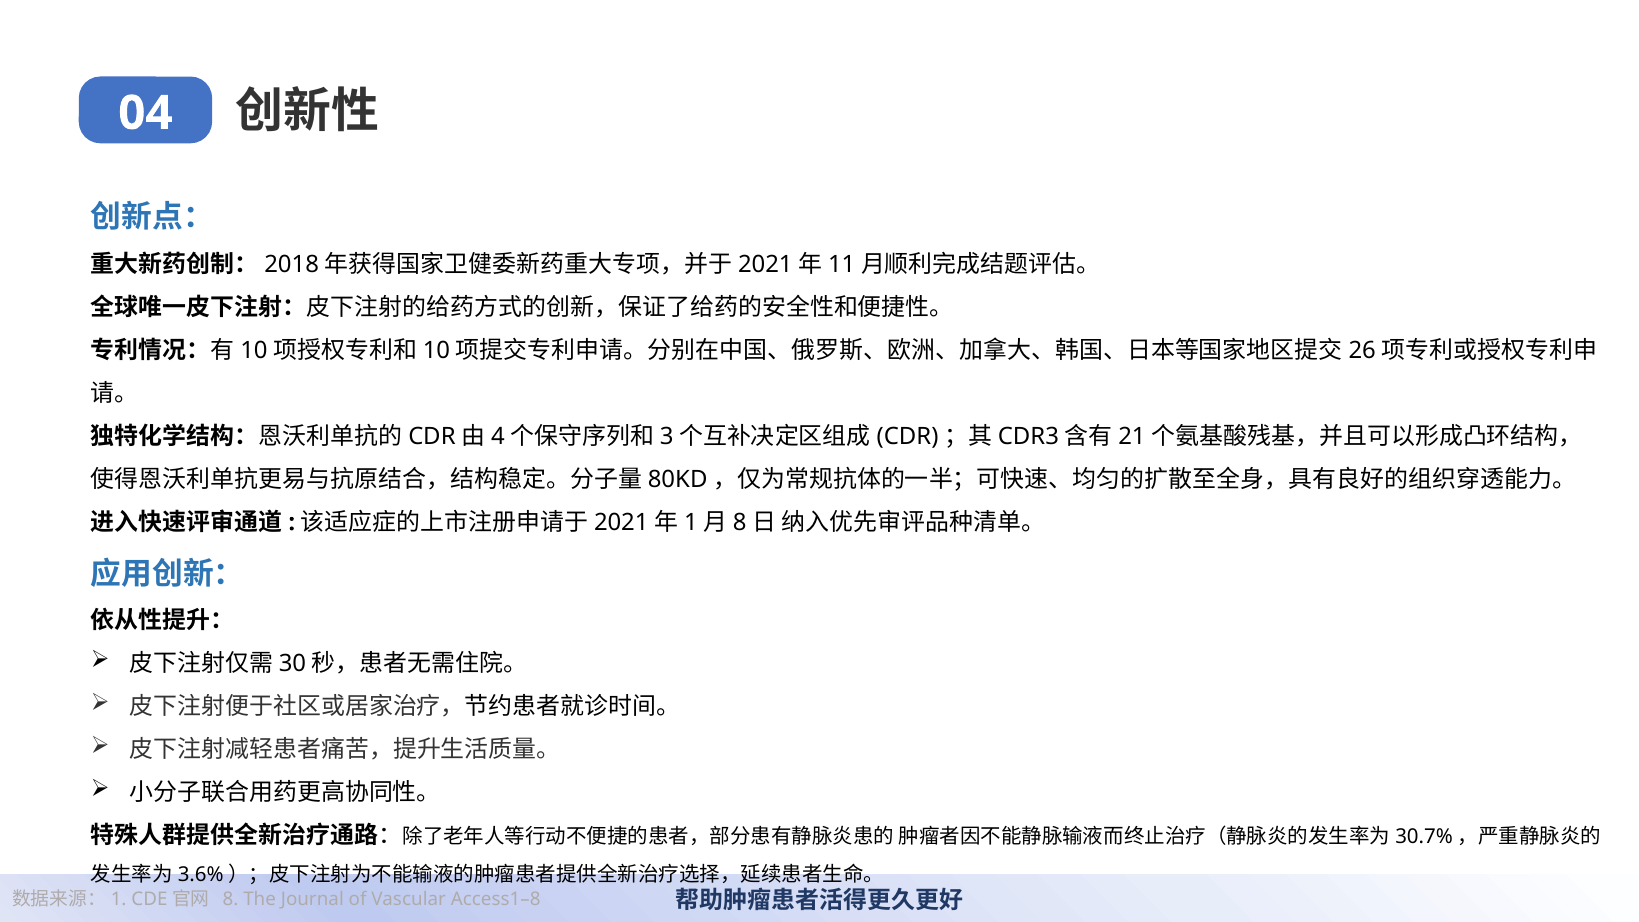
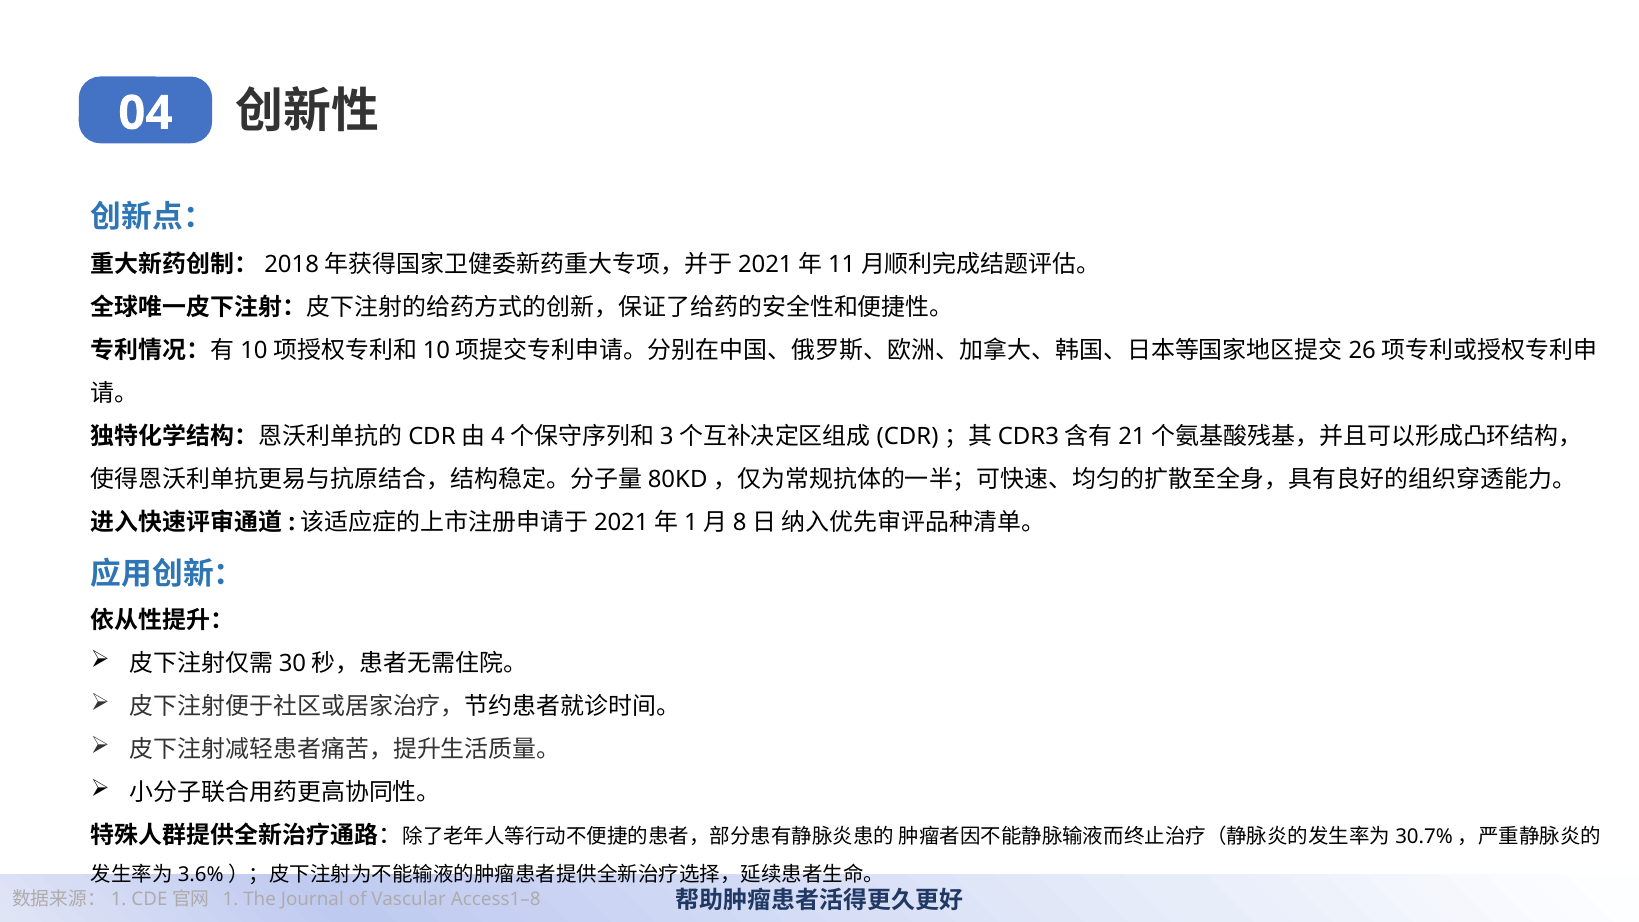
8: 8 -> 1
